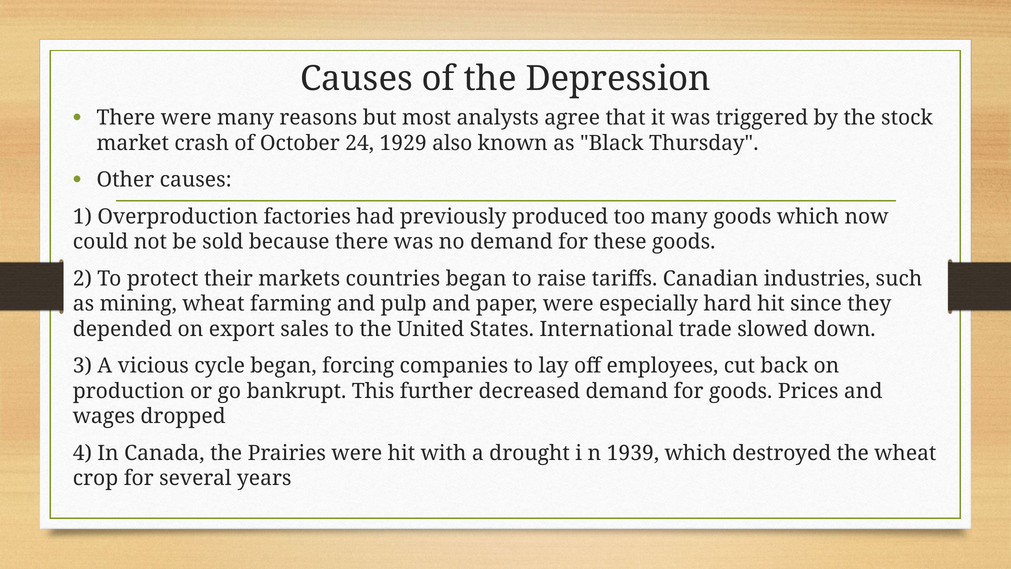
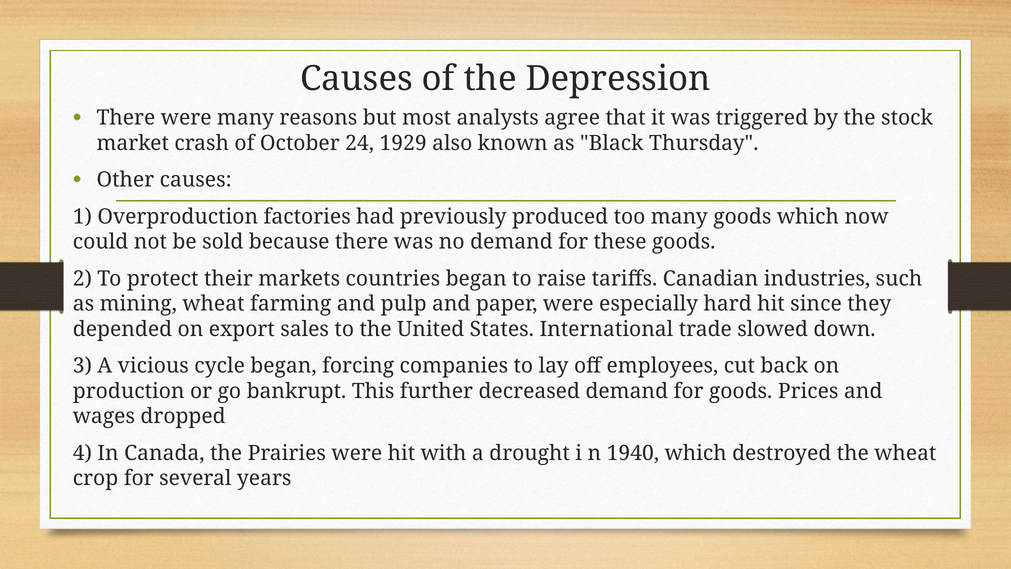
1939: 1939 -> 1940
